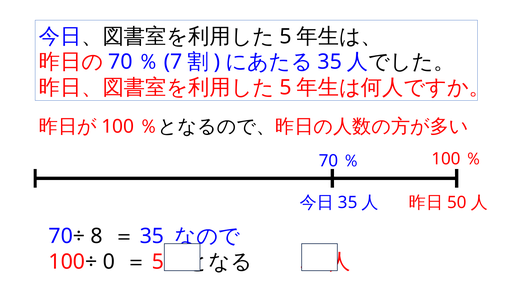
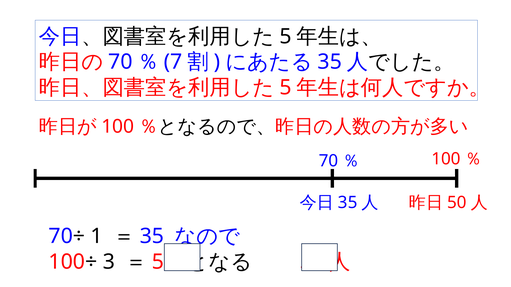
8: 8 -> 1
0: 0 -> 3
